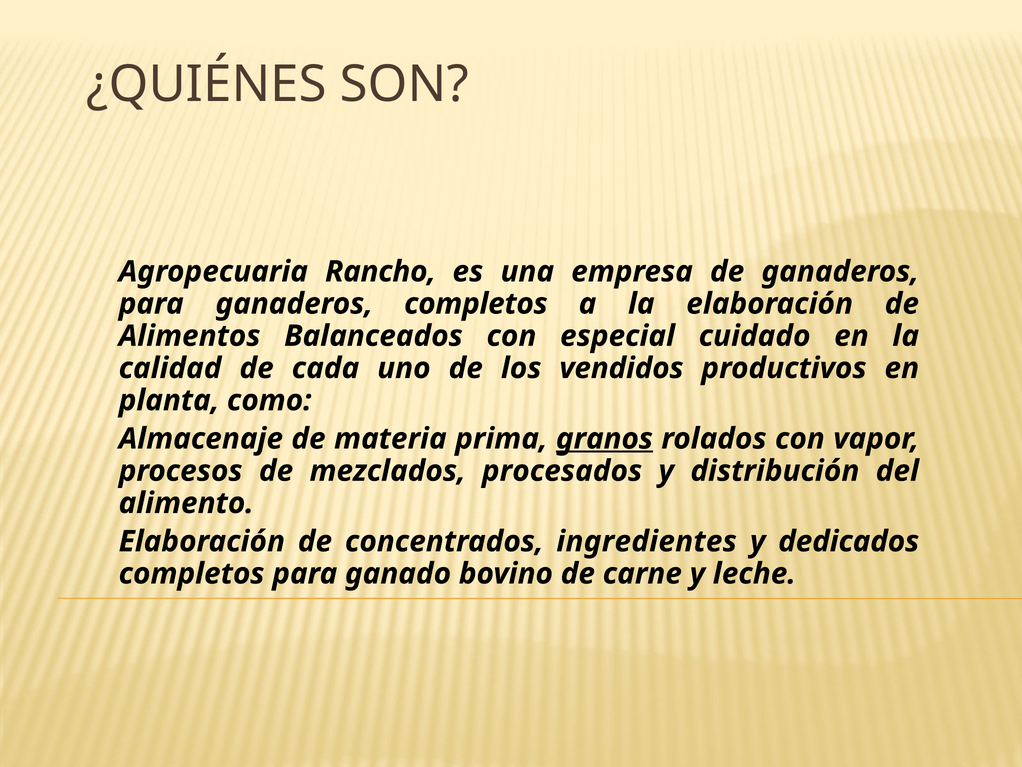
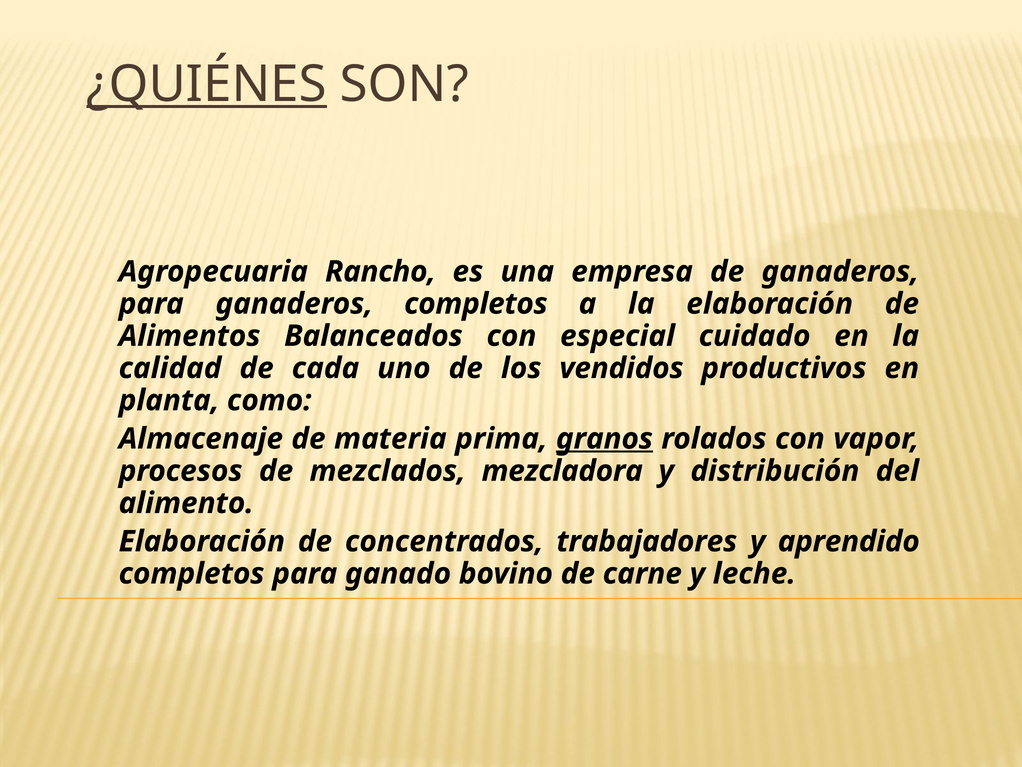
¿QUIÉNES underline: none -> present
procesados: procesados -> mezcladora
ingredientes: ingredientes -> trabajadores
dedicados: dedicados -> aprendido
